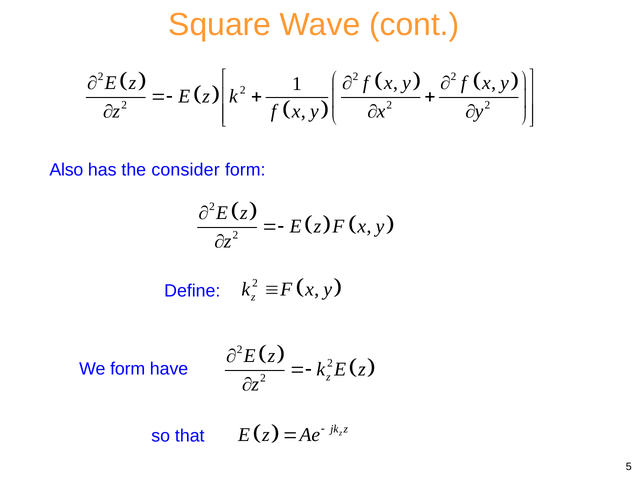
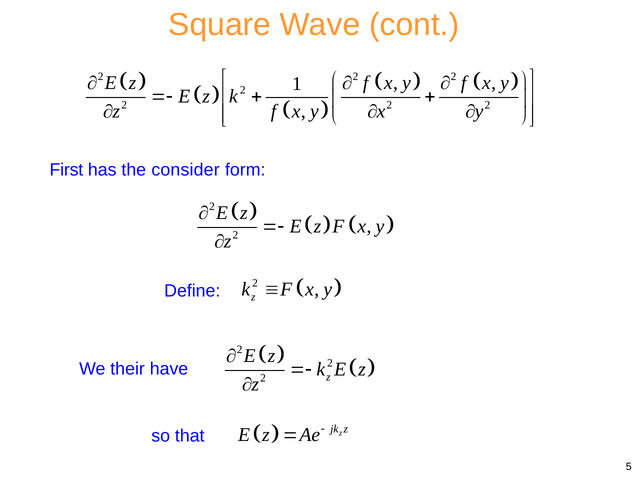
Also: Also -> First
We form: form -> their
